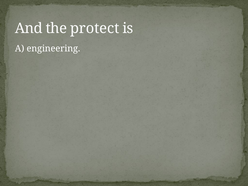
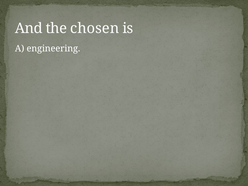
protect: protect -> chosen
